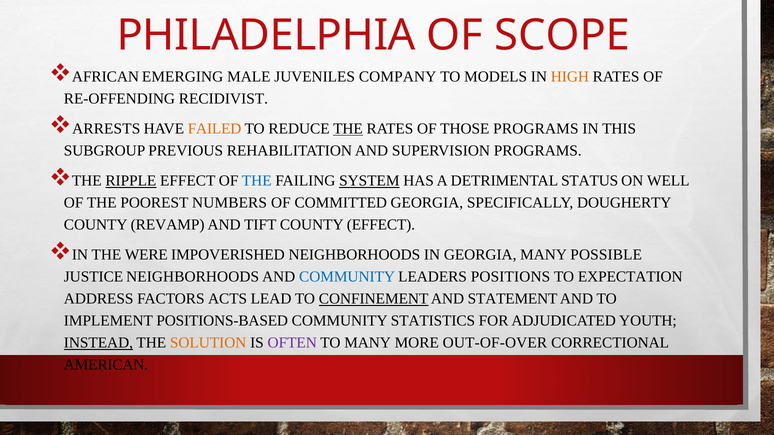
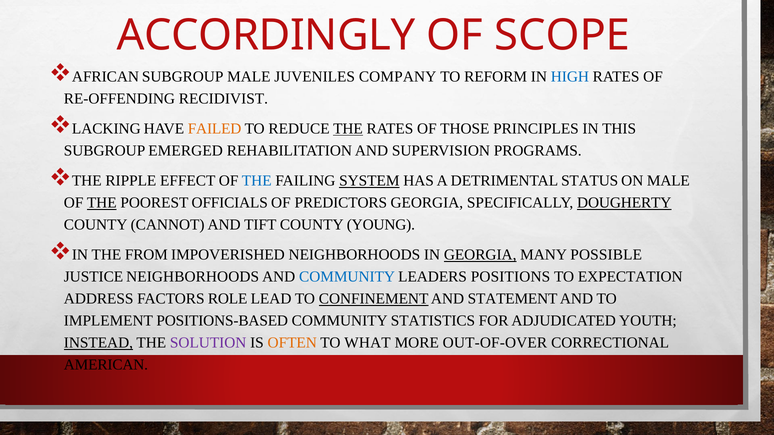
PHILADELPHIA: PHILADELPHIA -> ACCORDINGLY
AFRICAN EMERGING: EMERGING -> SUBGROUP
MODELS: MODELS -> REFORM
HIGH colour: orange -> blue
ARRESTS: ARRESTS -> LACKING
THOSE PROGRAMS: PROGRAMS -> PRINCIPLES
PREVIOUS: PREVIOUS -> EMERGED
RIPPLE underline: present -> none
ON WELL: WELL -> MALE
THE at (102, 203) underline: none -> present
NUMBERS: NUMBERS -> OFFICIALS
COMMITTED: COMMITTED -> PREDICTORS
DOUGHERTY underline: none -> present
REVAMP: REVAMP -> CANNOT
COUNTY EFFECT: EFFECT -> YOUNG
WERE: WERE -> FROM
GEORGIA at (480, 255) underline: none -> present
ACTS: ACTS -> ROLE
SOLUTION colour: orange -> purple
OFTEN colour: purple -> orange
TO MANY: MANY -> WHAT
